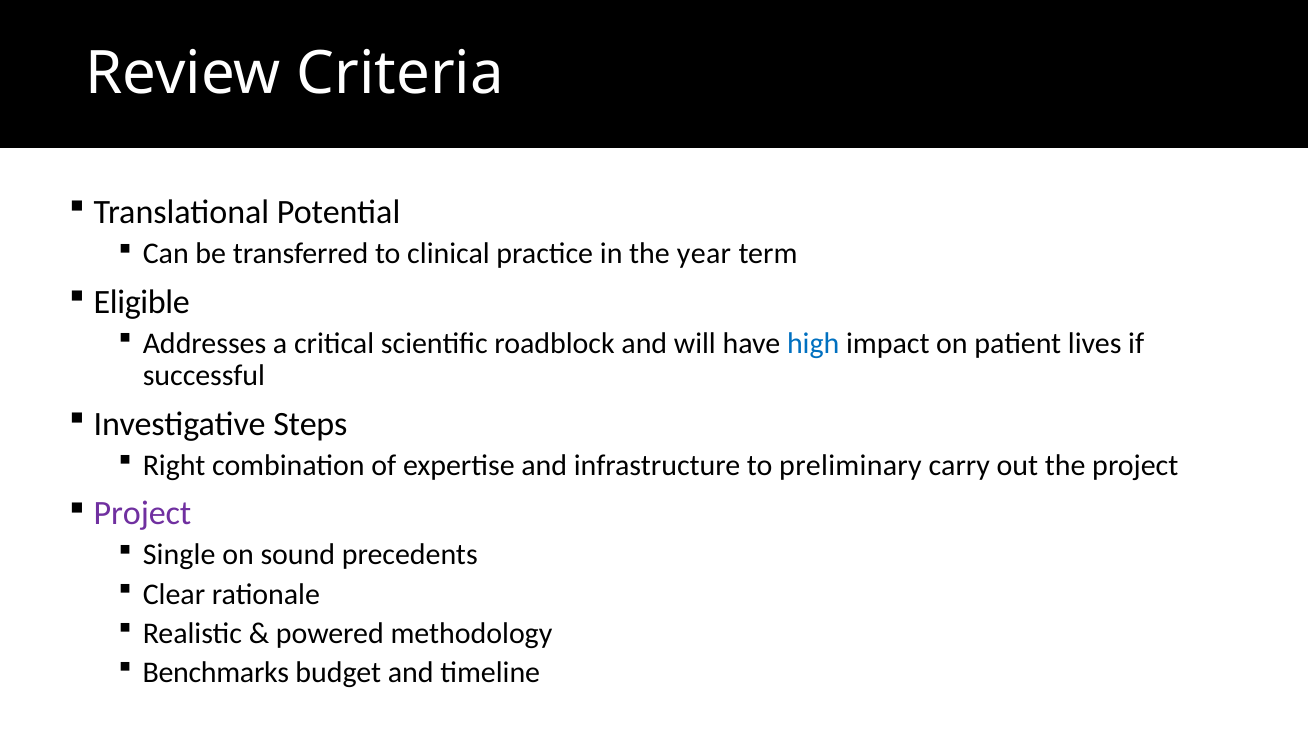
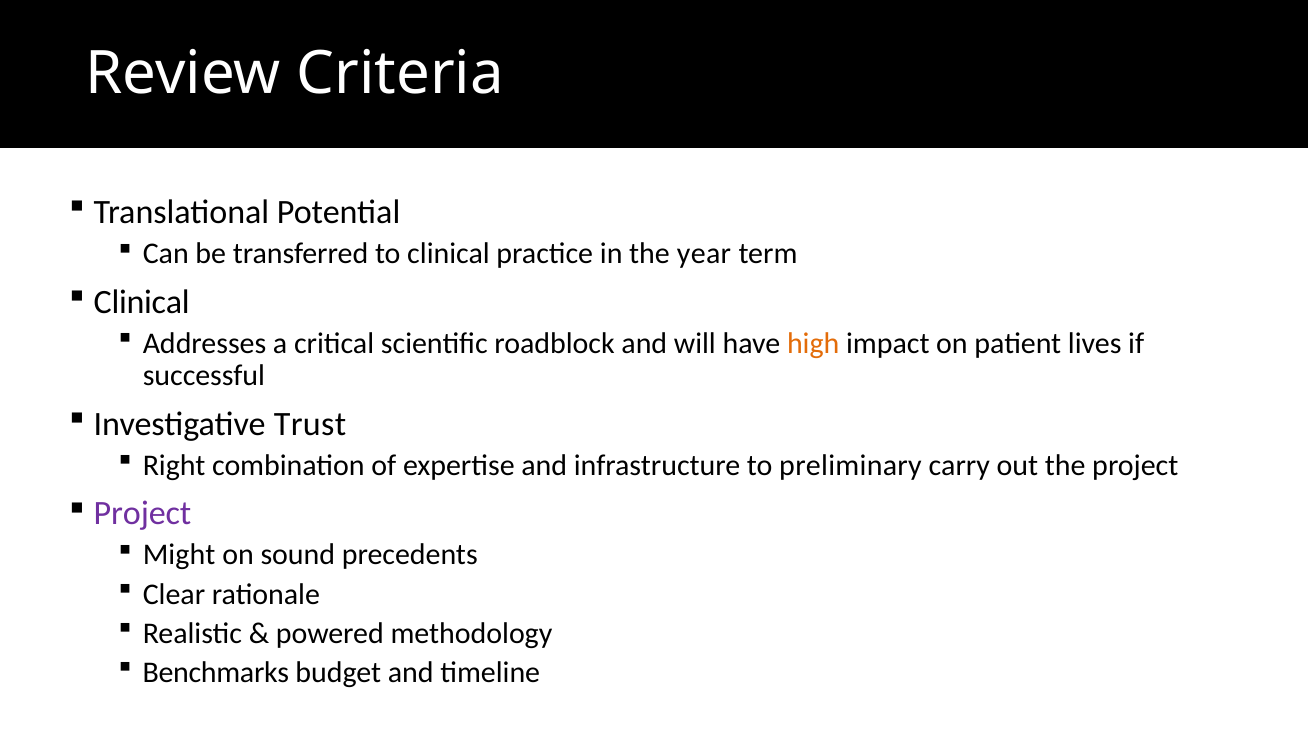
Eligible at (142, 302): Eligible -> Clinical
high colour: blue -> orange
Steps: Steps -> Trust
Single: Single -> Might
